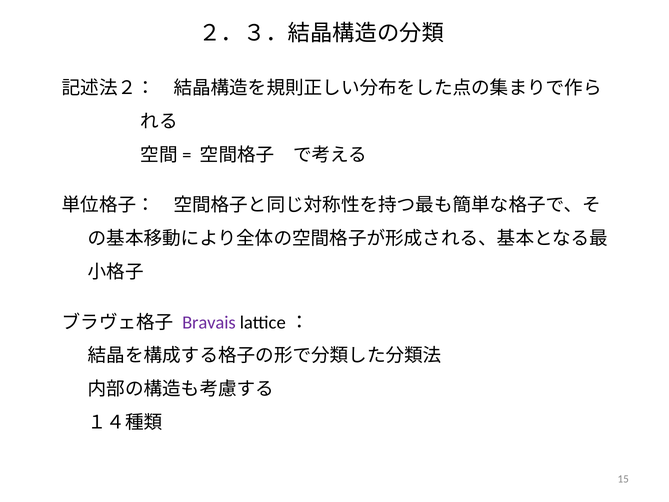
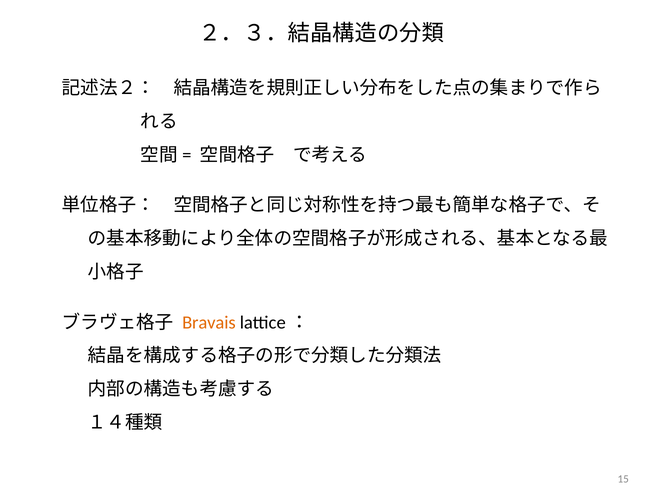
Bravais colour: purple -> orange
